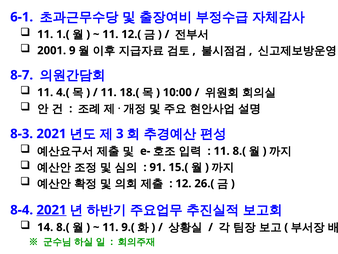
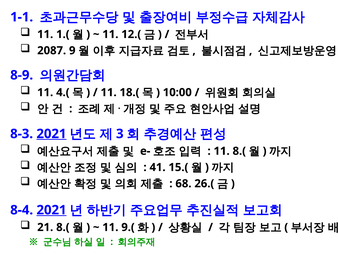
6-1: 6-1 -> 1-1
2001: 2001 -> 2087
8-7: 8-7 -> 8-9
2021 at (51, 134) underline: none -> present
91: 91 -> 41
12: 12 -> 68
14: 14 -> 21
